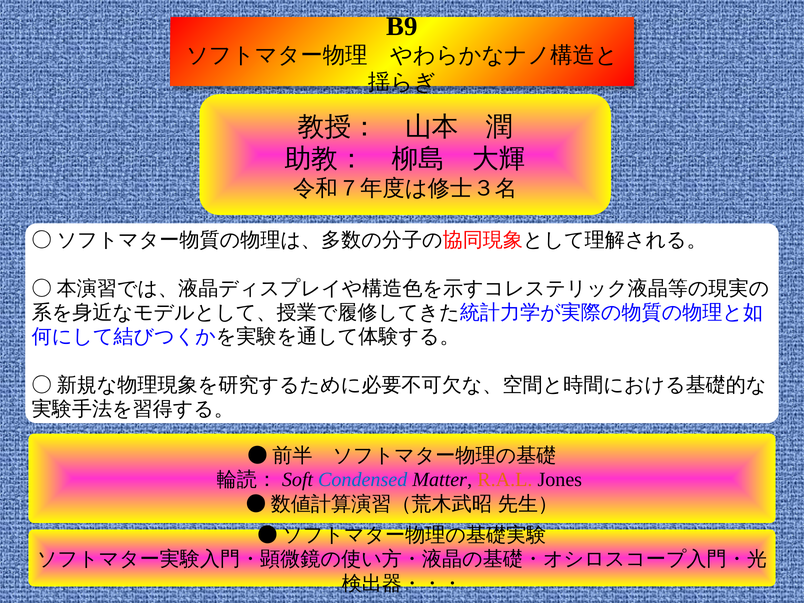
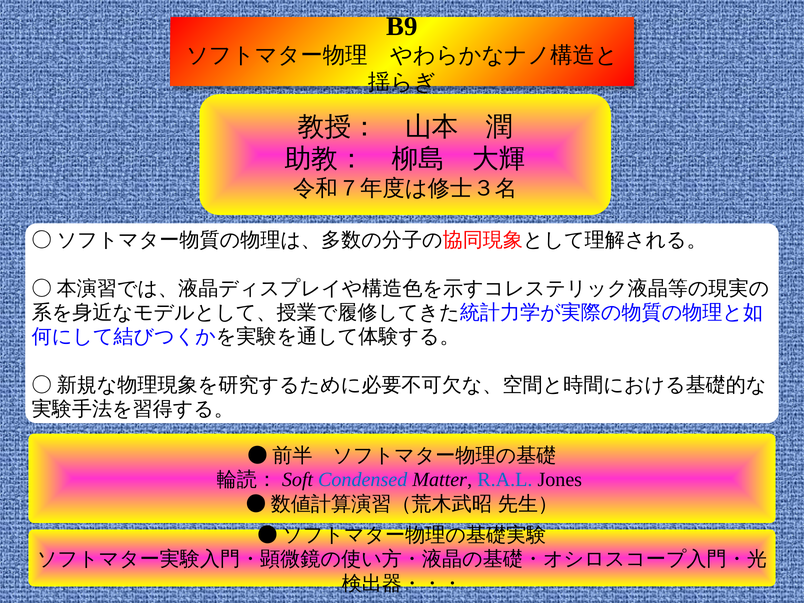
R.A.L colour: orange -> blue
